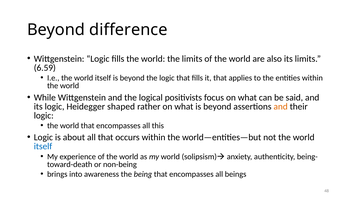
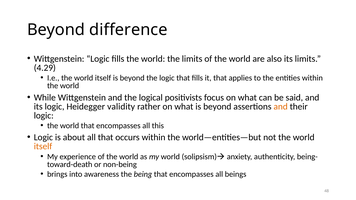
6.59: 6.59 -> 4.29
shaped: shaped -> validity
itself at (43, 147) colour: blue -> orange
